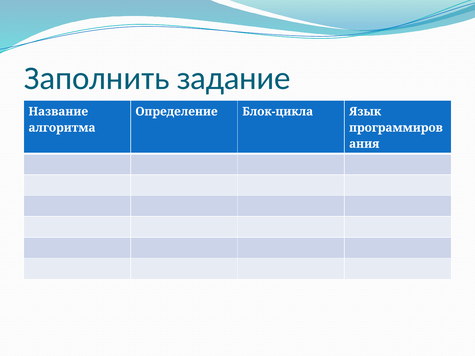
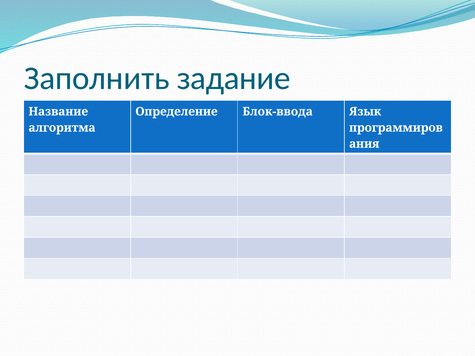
Блок-цикла: Блок-цикла -> Блок-ввода
